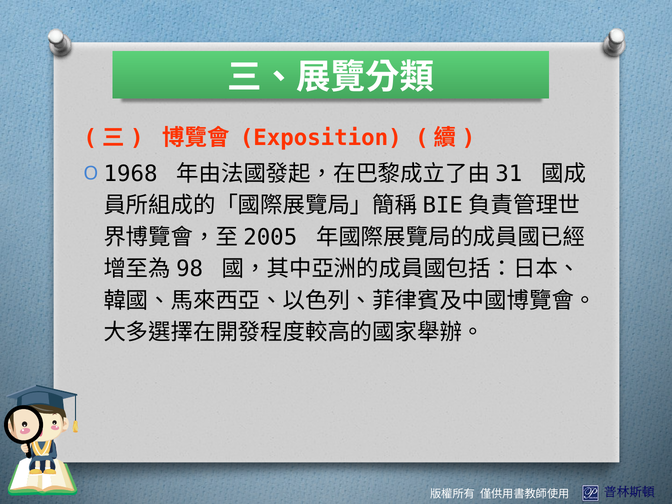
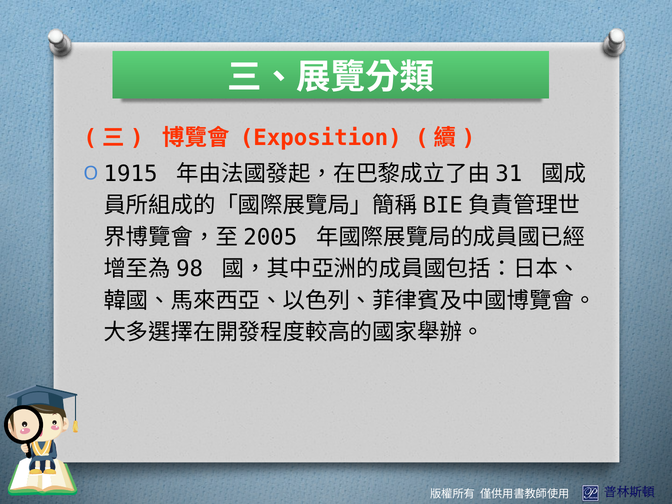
1968: 1968 -> 1915
